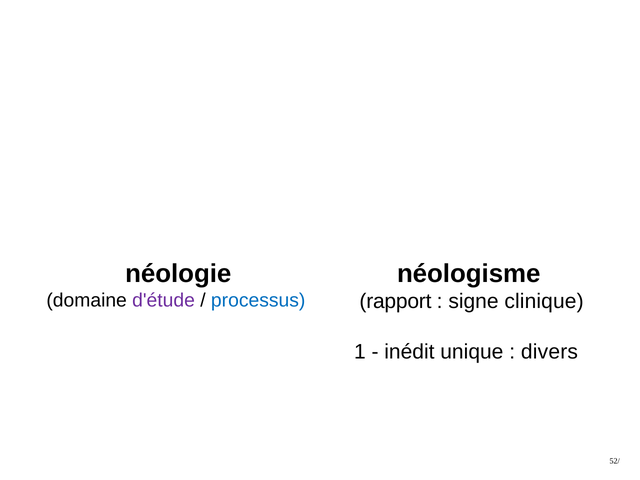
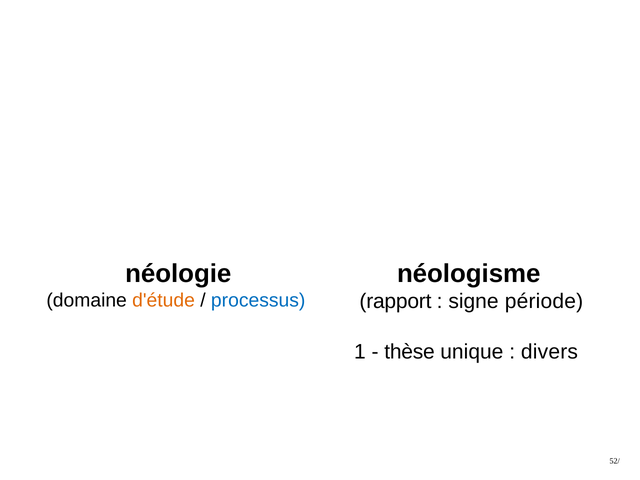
d'étude colour: purple -> orange
clinique: clinique -> période
inédit: inédit -> thèse
